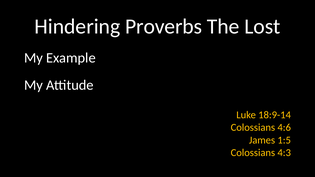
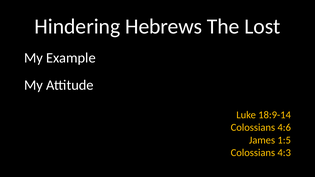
Proverbs: Proverbs -> Hebrews
